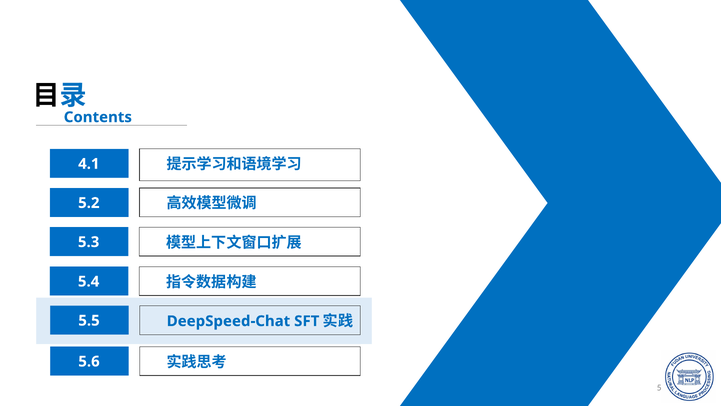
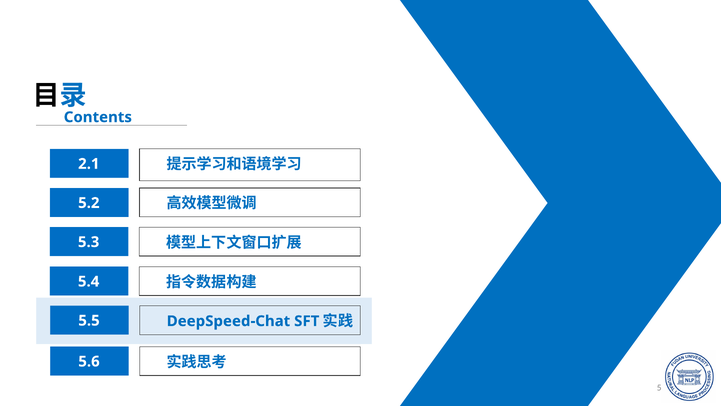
4.1: 4.1 -> 2.1
